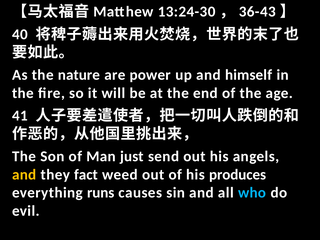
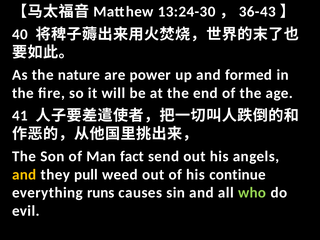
himself: himself -> formed
just: just -> fact
fact: fact -> pull
produces: produces -> continue
who colour: light blue -> light green
